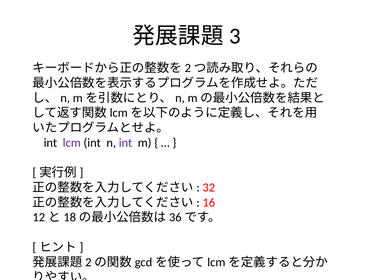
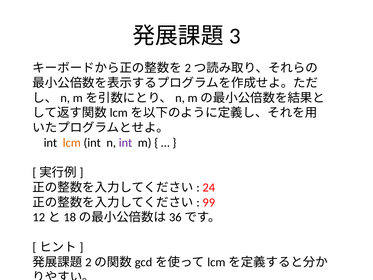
lcm colour: purple -> orange
32: 32 -> 24
16: 16 -> 99
